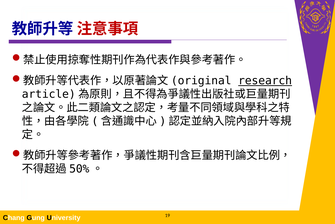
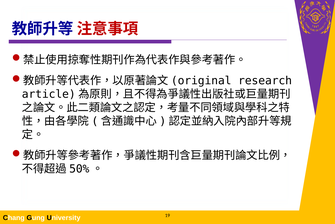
research underline: present -> none
